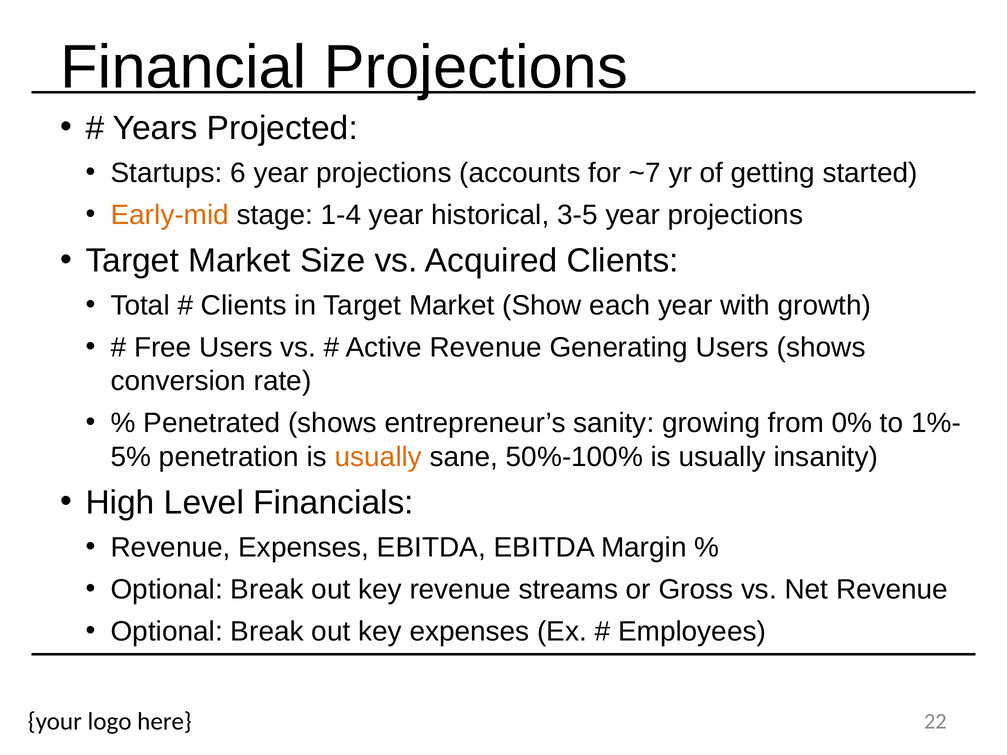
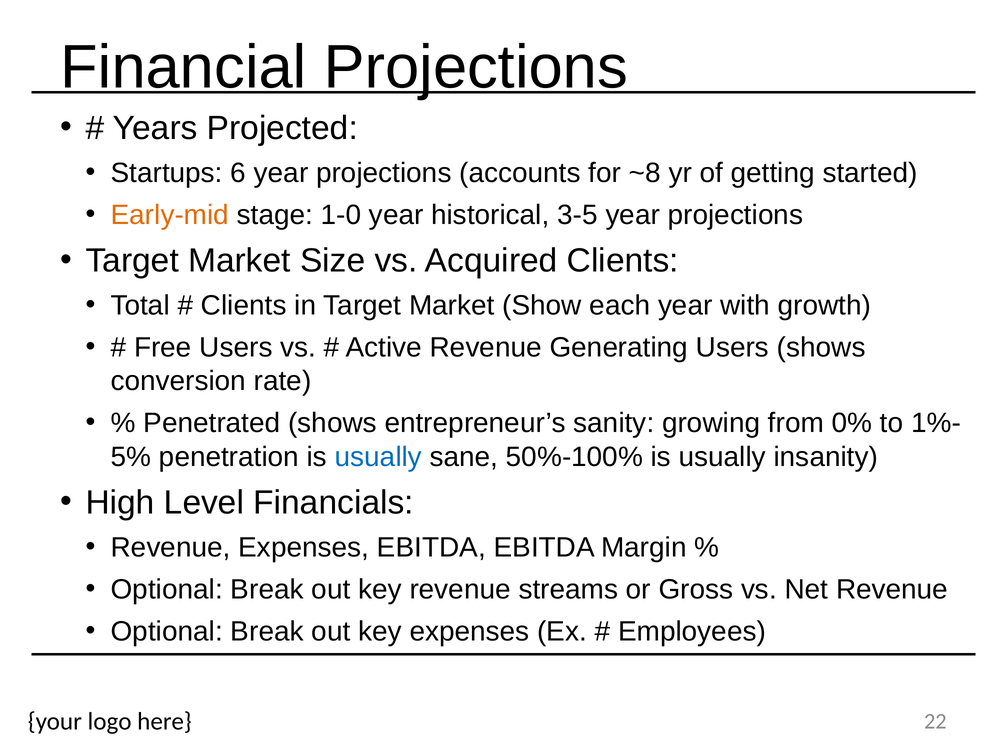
~7: ~7 -> ~8
1-4: 1-4 -> 1-0
usually at (378, 457) colour: orange -> blue
